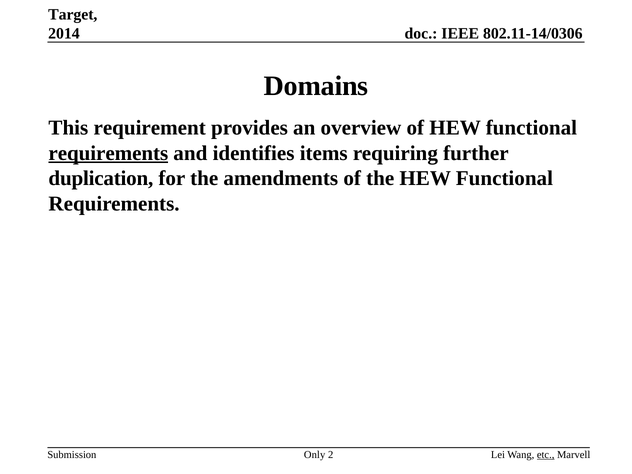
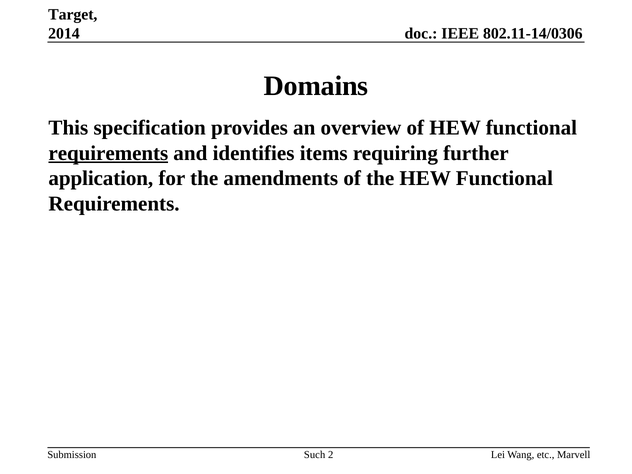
requirement: requirement -> specification
duplication: duplication -> application
Only: Only -> Such
etc underline: present -> none
